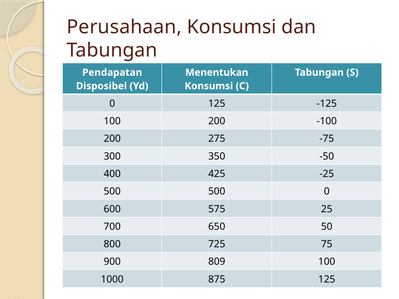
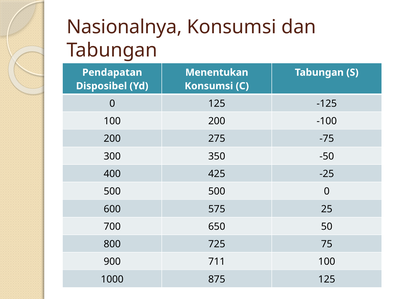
Perusahaan: Perusahaan -> Nasionalnya
809: 809 -> 711
